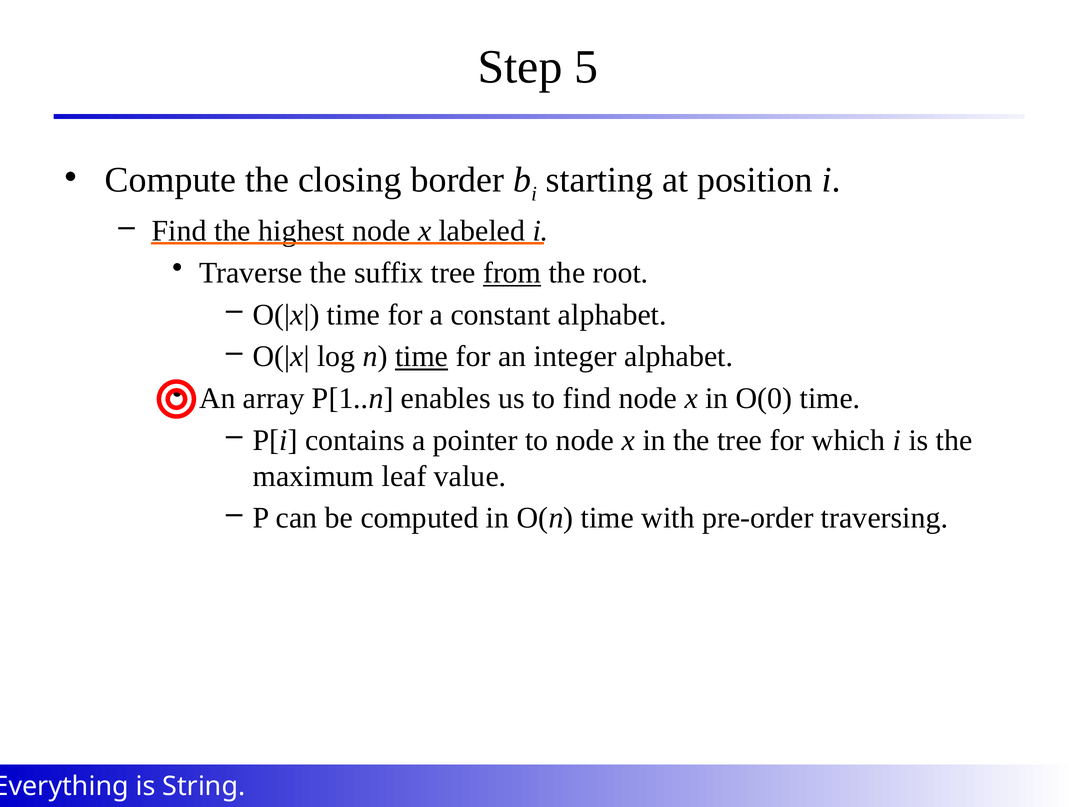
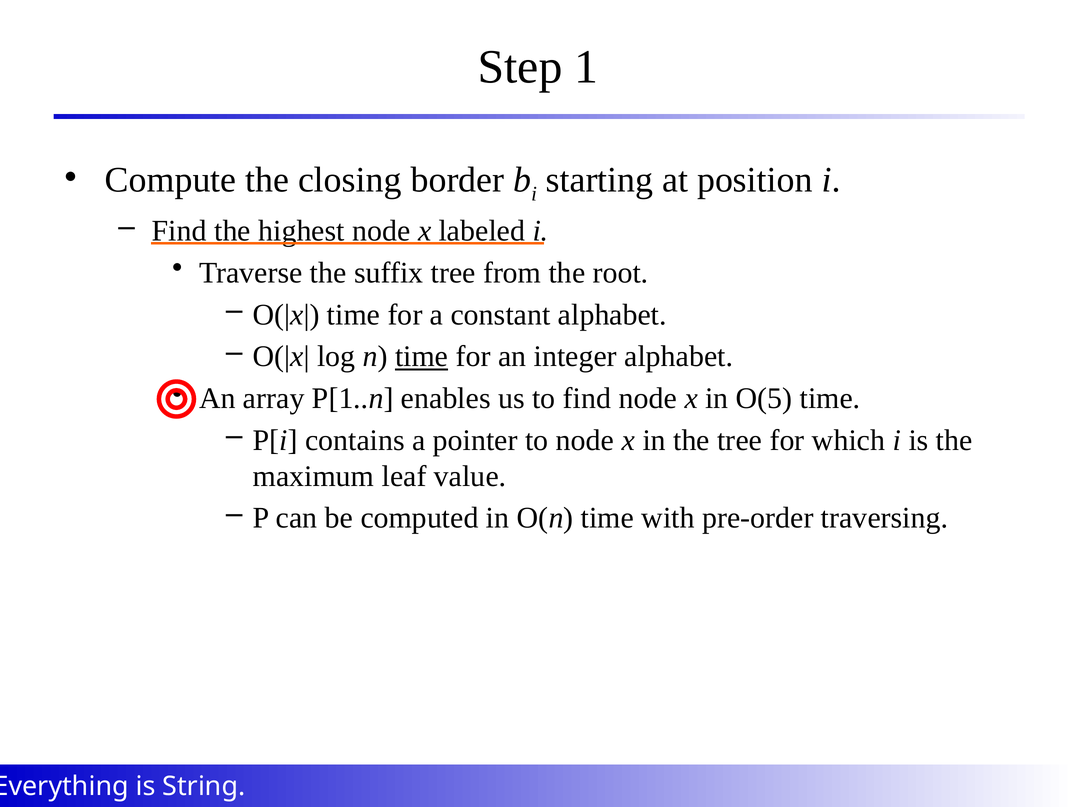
5: 5 -> 1
from underline: present -> none
O(0: O(0 -> O(5
